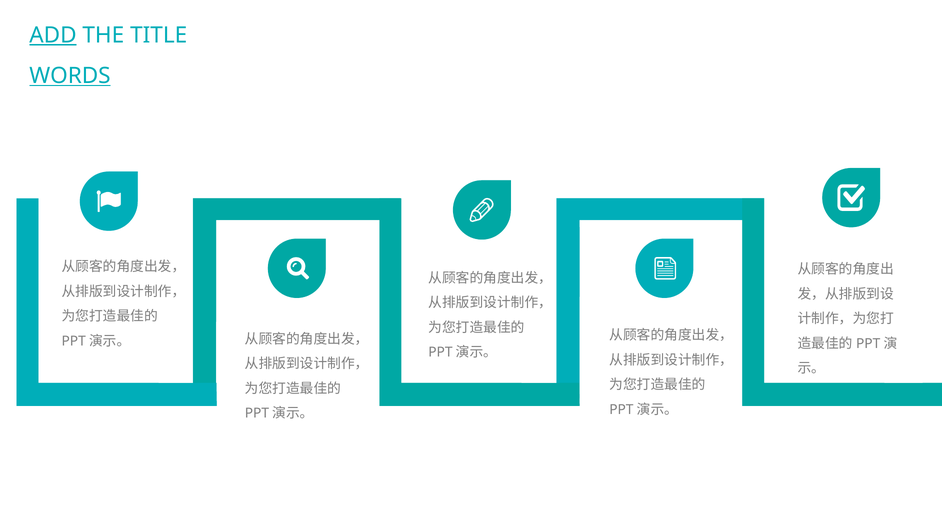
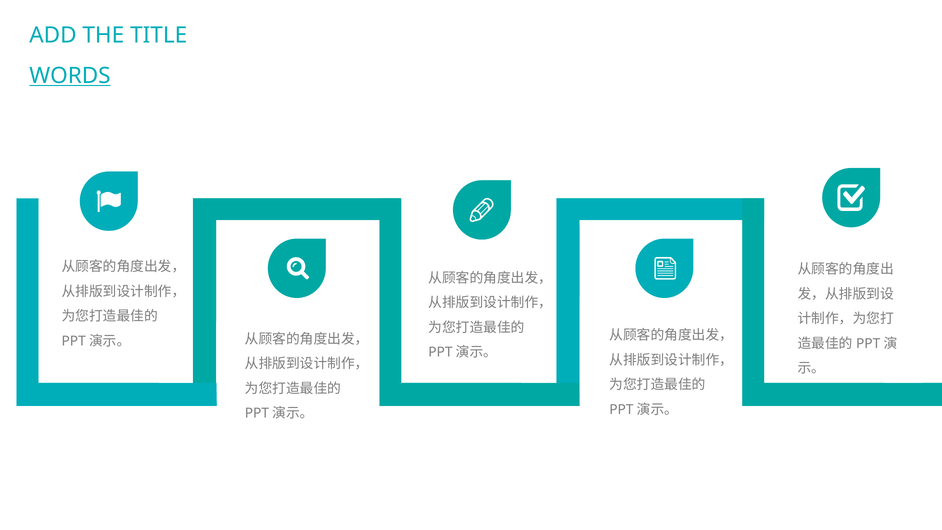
ADD underline: present -> none
